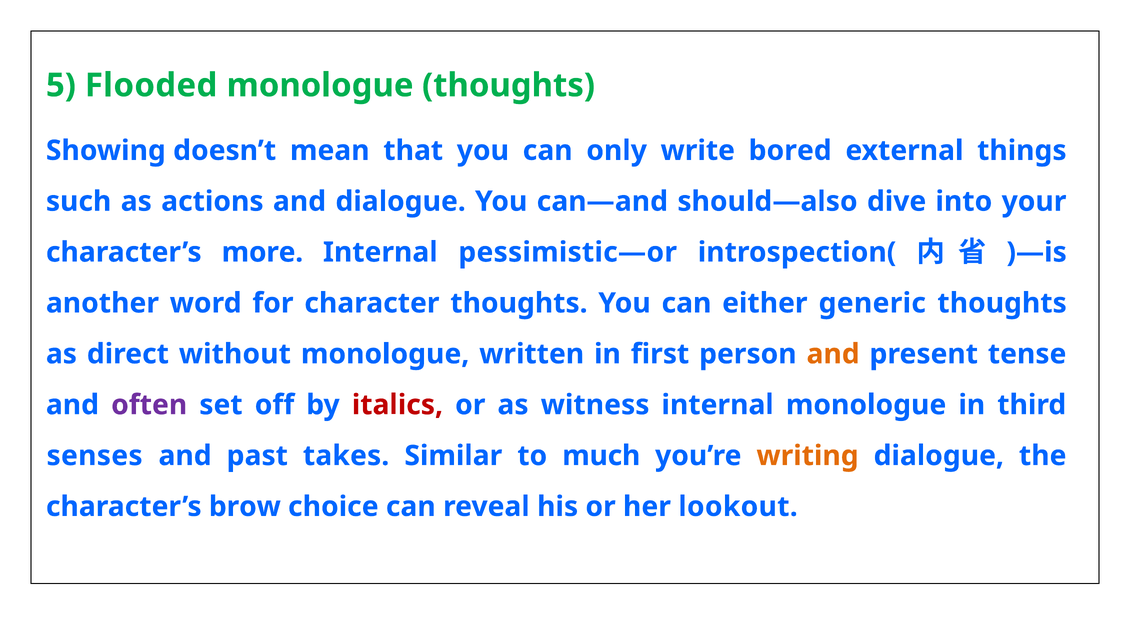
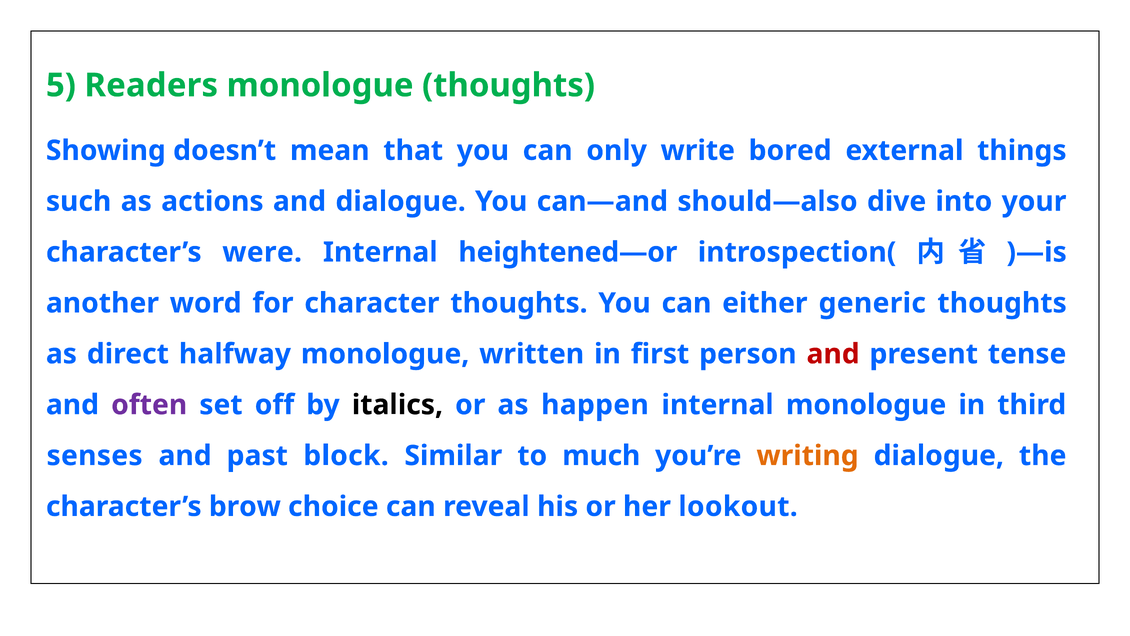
Flooded: Flooded -> Readers
more: more -> were
pessimistic—or: pessimistic—or -> heightened—or
without: without -> halfway
and at (833, 354) colour: orange -> red
italics colour: red -> black
witness: witness -> happen
takes: takes -> block
